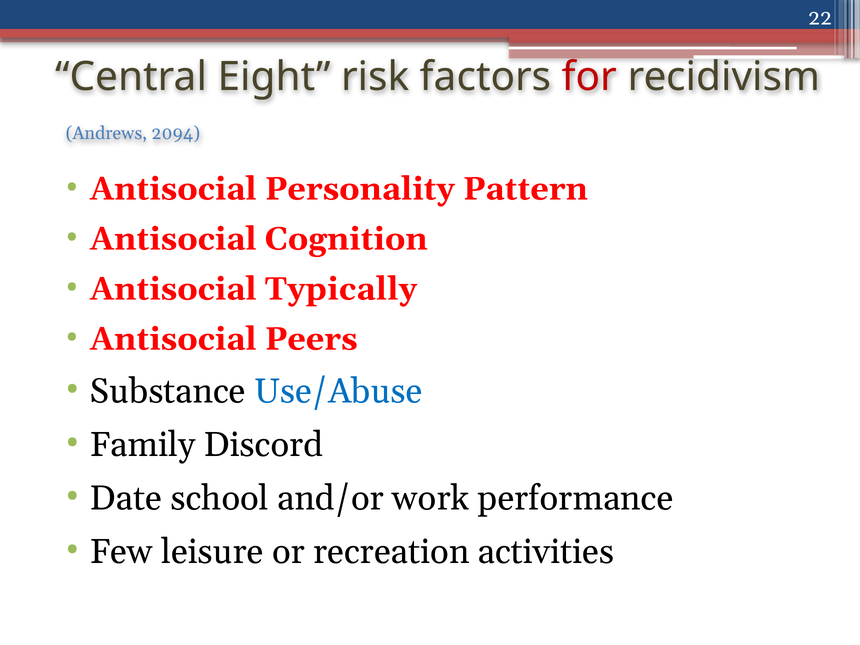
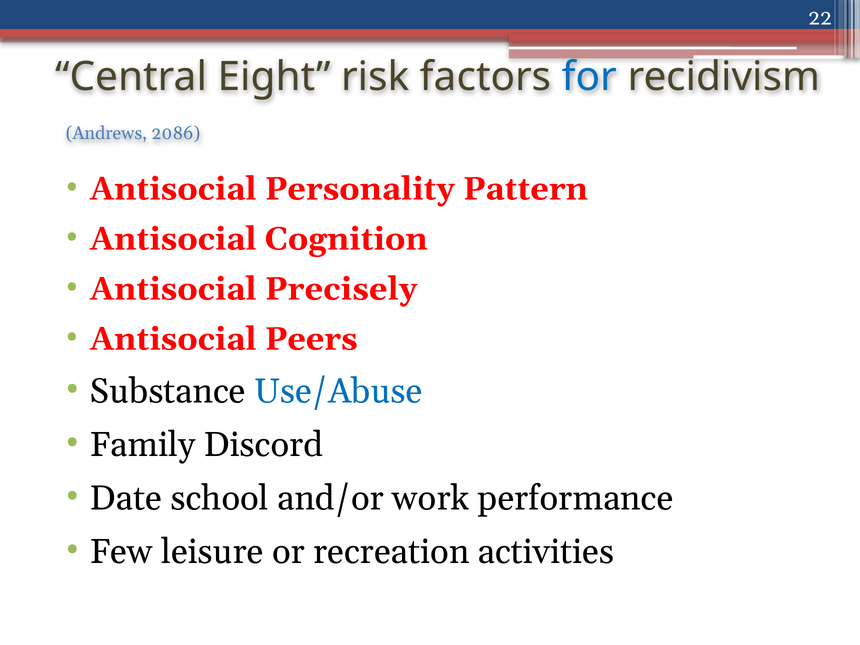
for colour: red -> blue
2094: 2094 -> 2086
Typically: Typically -> Precisely
